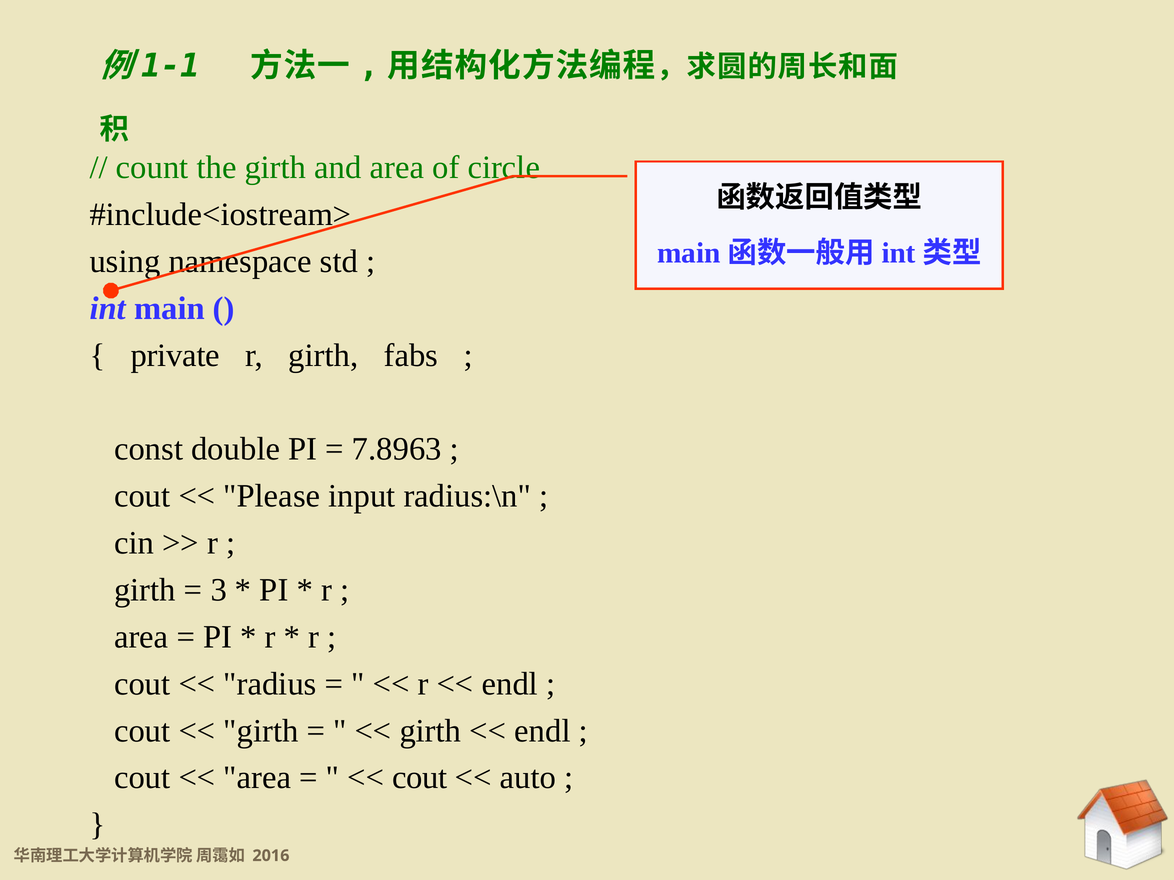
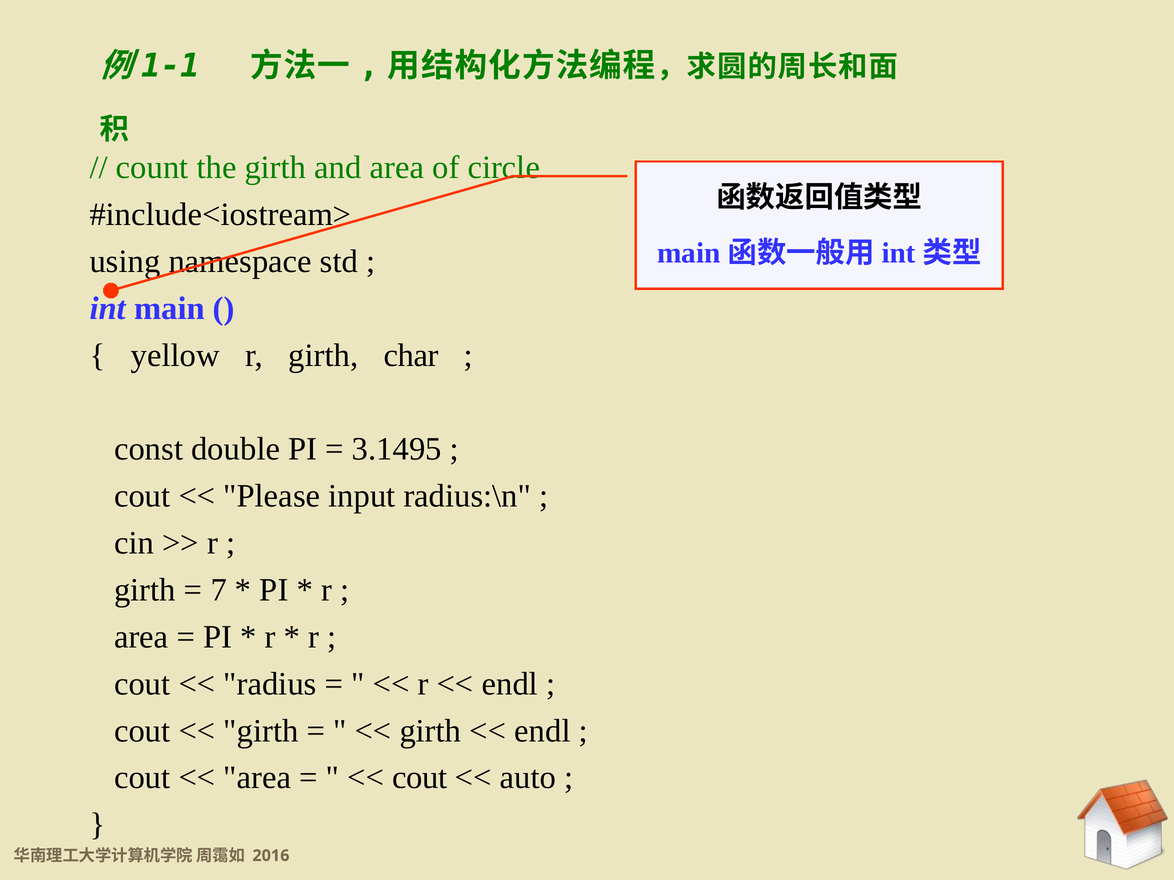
private: private -> yellow
fabs: fabs -> char
7.8963: 7.8963 -> 3.1495
3: 3 -> 7
